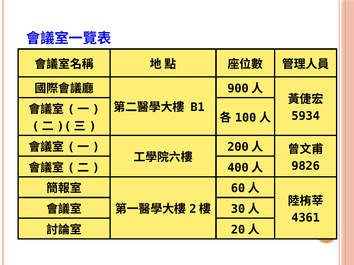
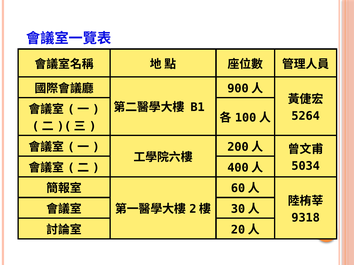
5934: 5934 -> 5264
9826: 9826 -> 5034
4361: 4361 -> 9318
